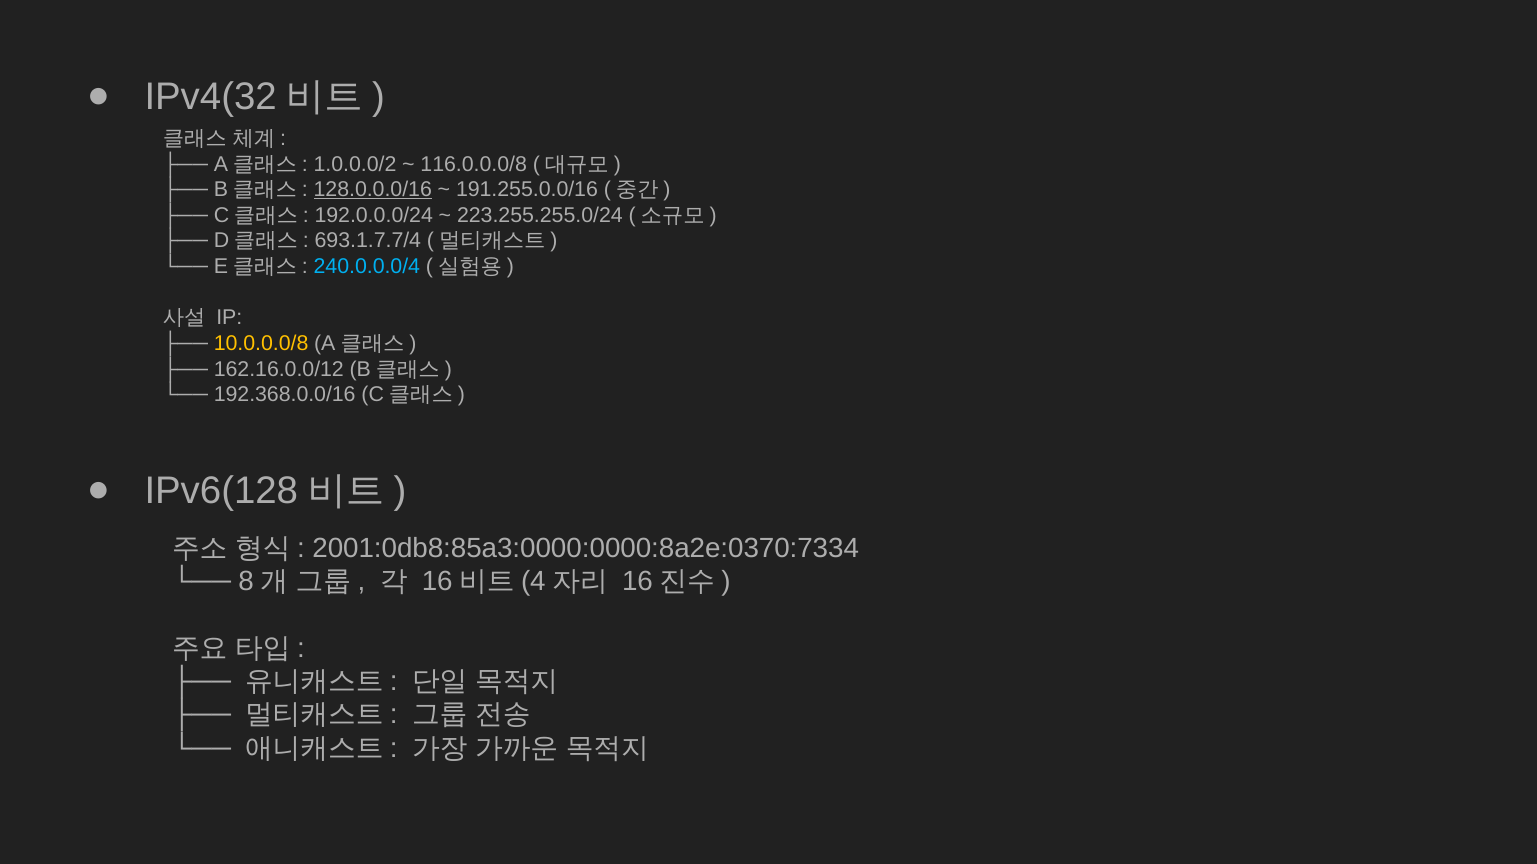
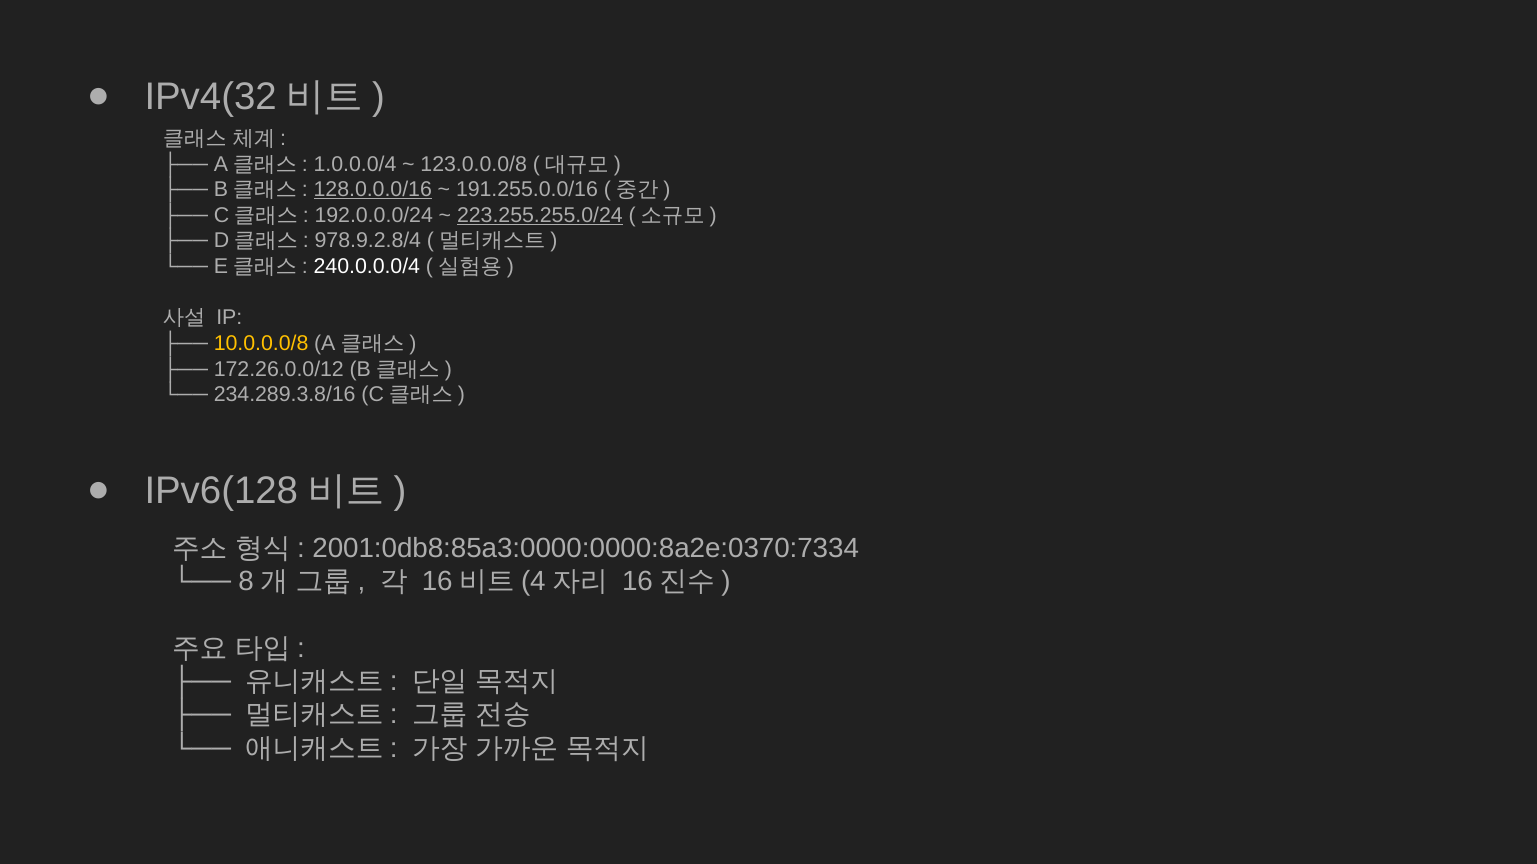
1.0.0.0/2: 1.0.0.0/2 -> 1.0.0.0/4
116.0.0.0/8: 116.0.0.0/8 -> 123.0.0.0/8
223.255.255.0/24 underline: none -> present
693.1.7.7/4: 693.1.7.7/4 -> 978.9.2.8/4
240.0.0.0/4 colour: light blue -> white
162.16.0.0/12: 162.16.0.0/12 -> 172.26.0.0/12
192.368.0.0/16: 192.368.0.0/16 -> 234.289.3.8/16
